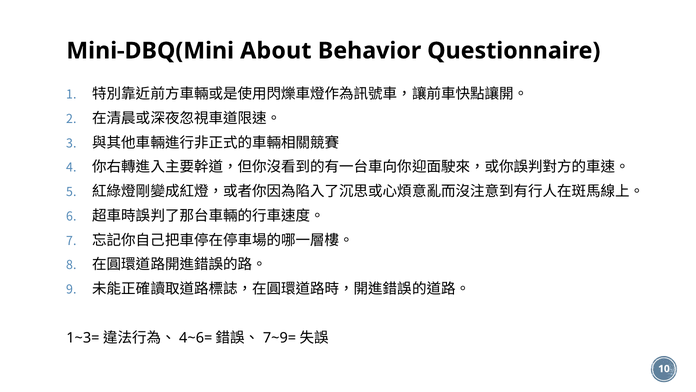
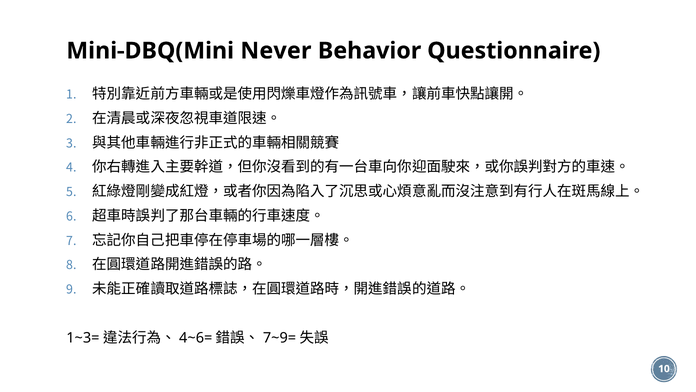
About: About -> Never
